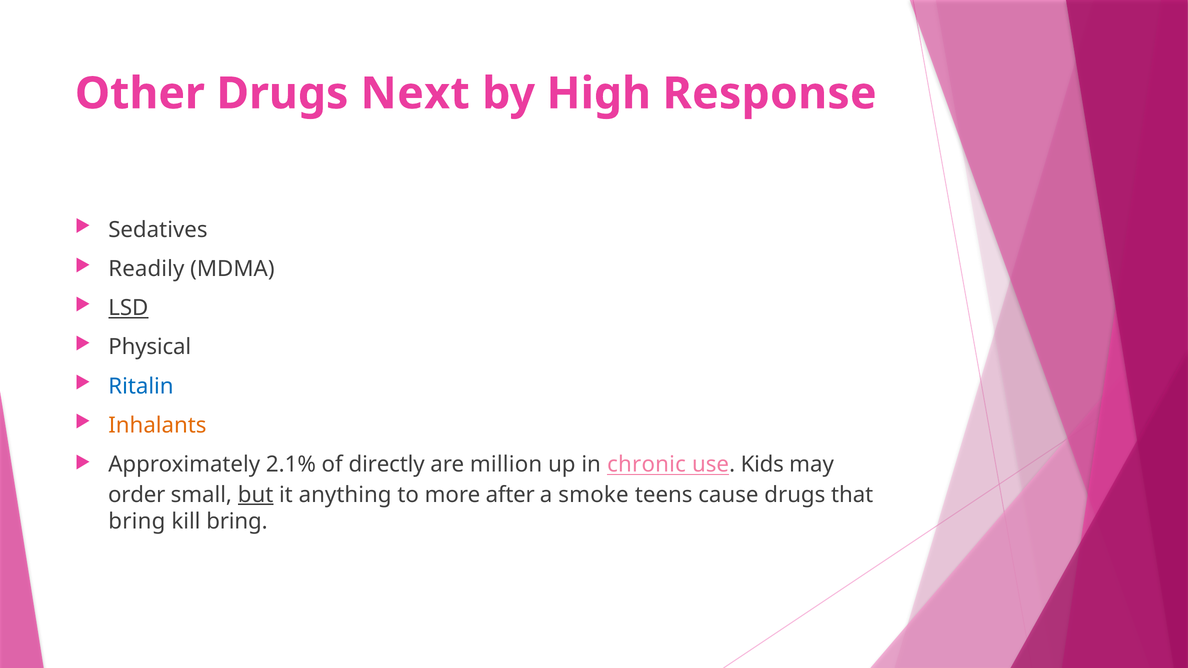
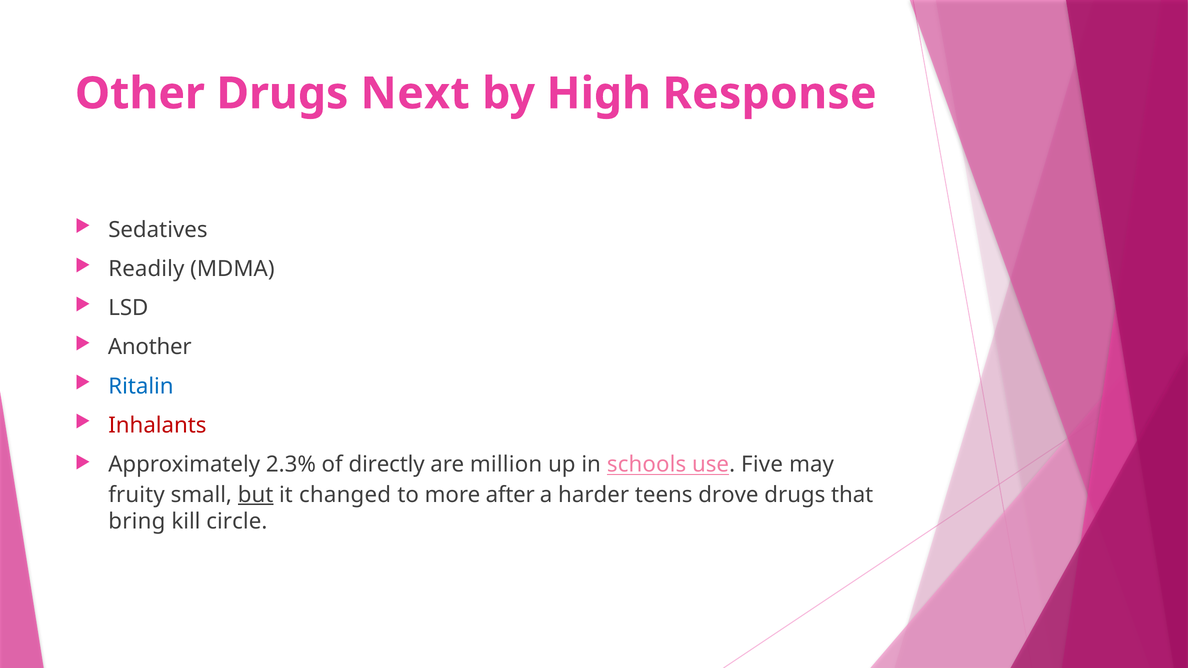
LSD underline: present -> none
Physical: Physical -> Another
Inhalants colour: orange -> red
2.1%: 2.1% -> 2.3%
chronic: chronic -> schools
Kids: Kids -> Five
order: order -> fruity
anything: anything -> changed
smoke: smoke -> harder
cause: cause -> drove
kill bring: bring -> circle
